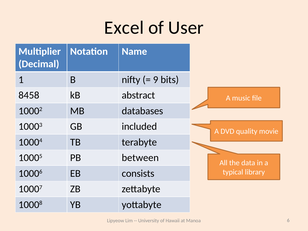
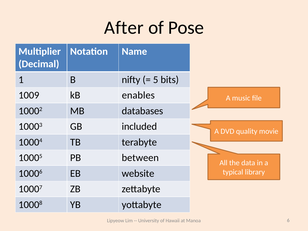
Excel: Excel -> After
User: User -> Pose
9: 9 -> 5
8458: 8458 -> 1009
abstract: abstract -> enables
consists: consists -> website
